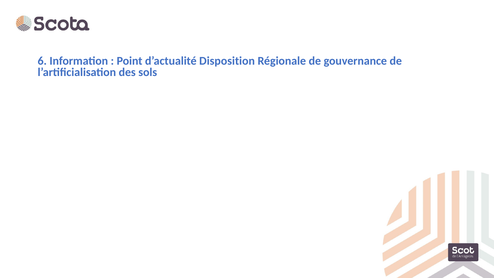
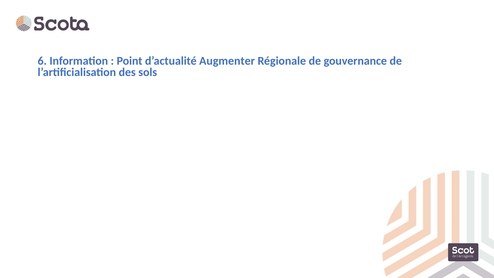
Disposition: Disposition -> Augmenter
